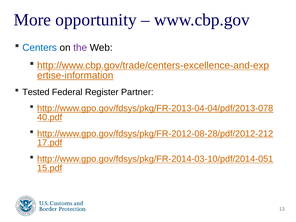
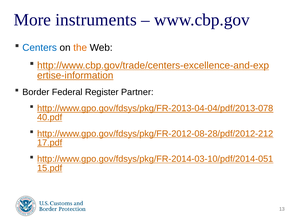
opportunity: opportunity -> instruments
the colour: purple -> orange
Tested: Tested -> Border
